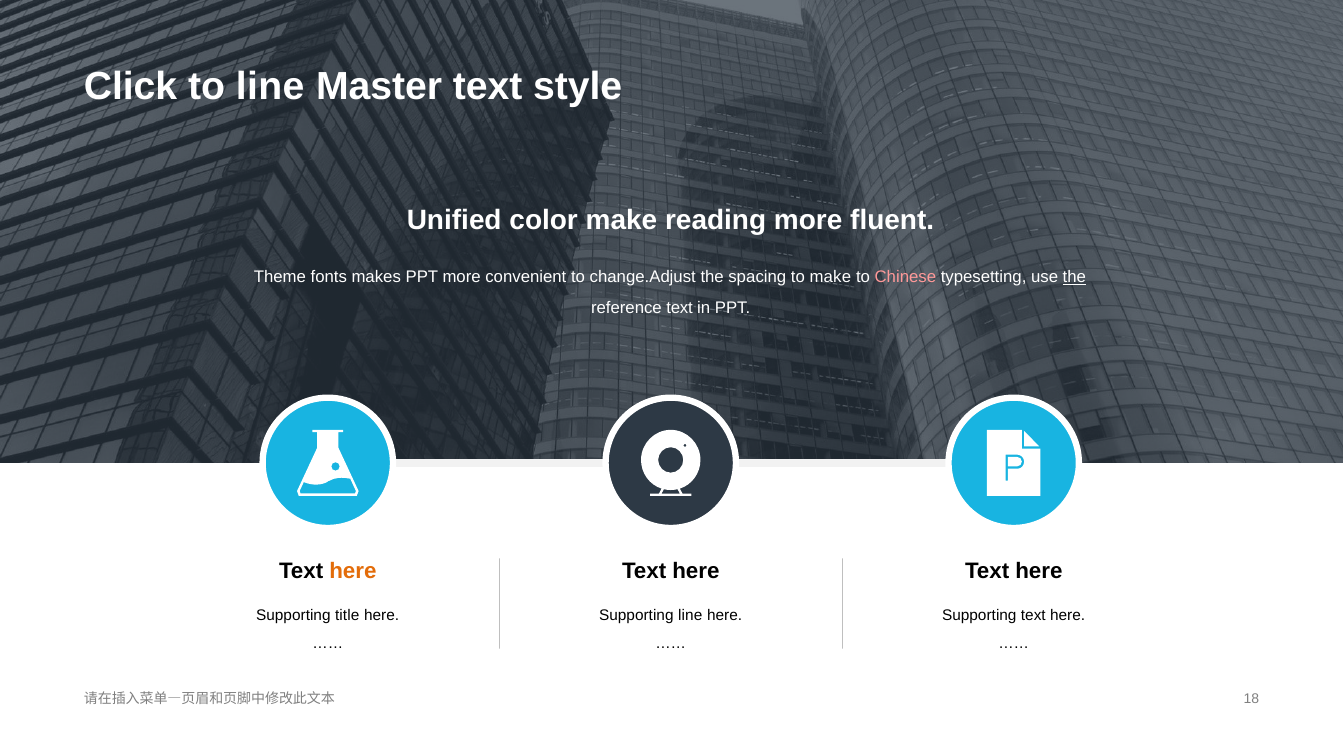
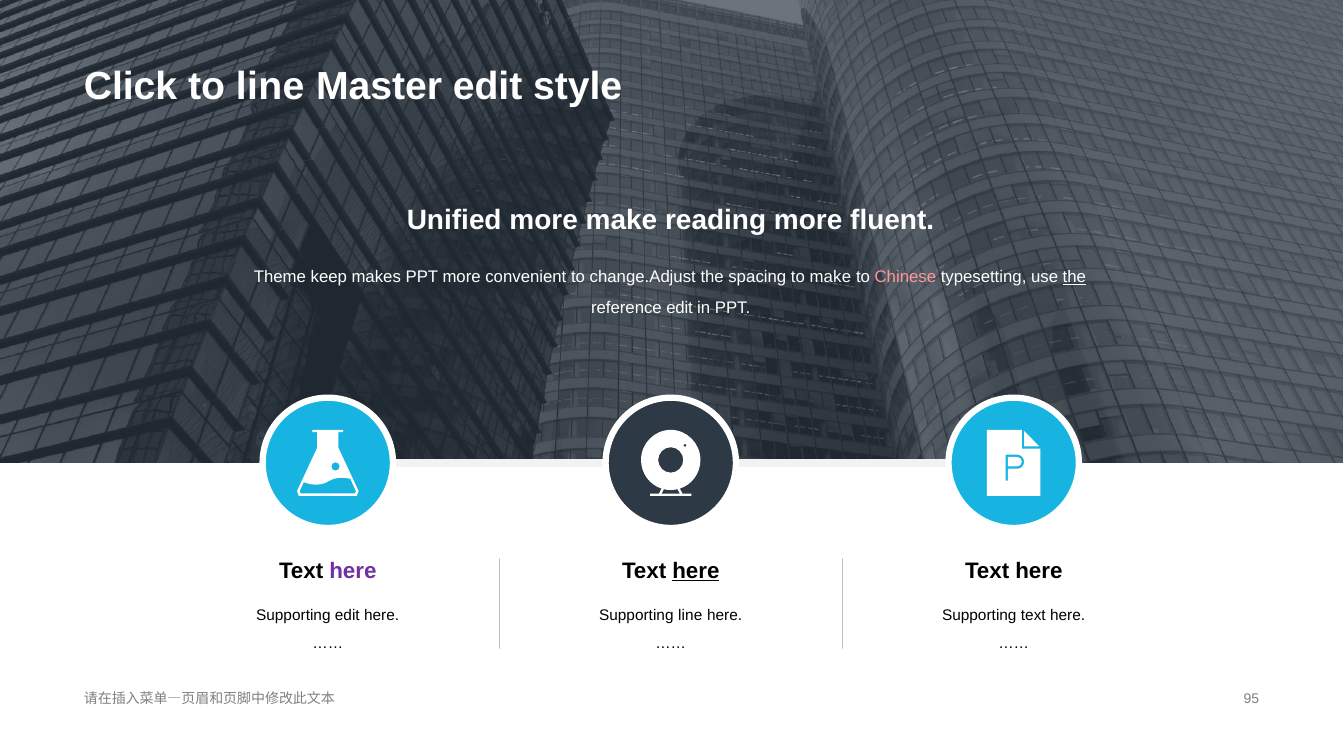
Master text: text -> edit
Unified color: color -> more
fonts: fonts -> keep
reference text: text -> edit
here at (353, 571) colour: orange -> purple
here at (696, 571) underline: none -> present
Supporting title: title -> edit
18: 18 -> 95
